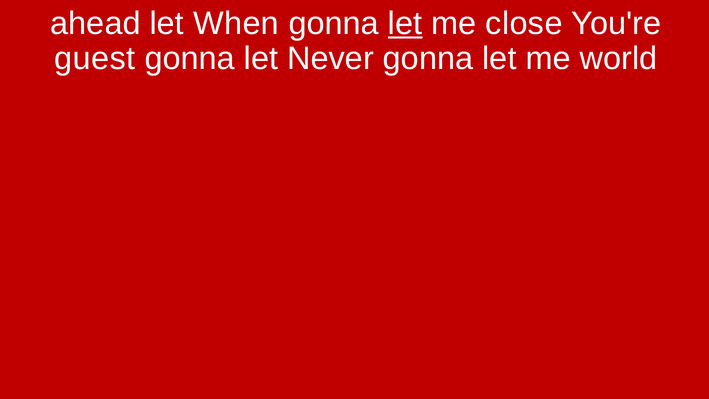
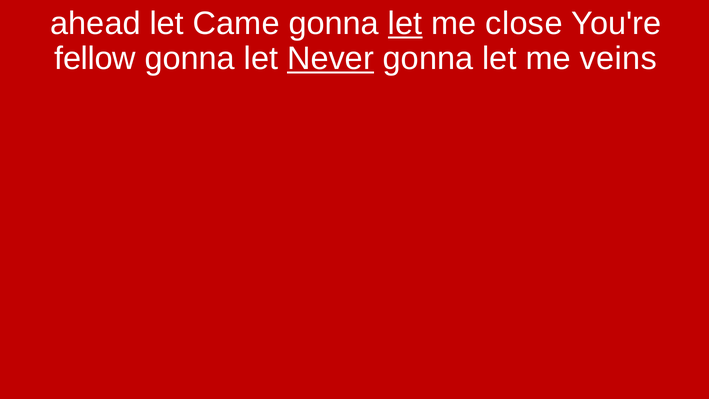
When: When -> Came
guest: guest -> fellow
Never underline: none -> present
world: world -> veins
